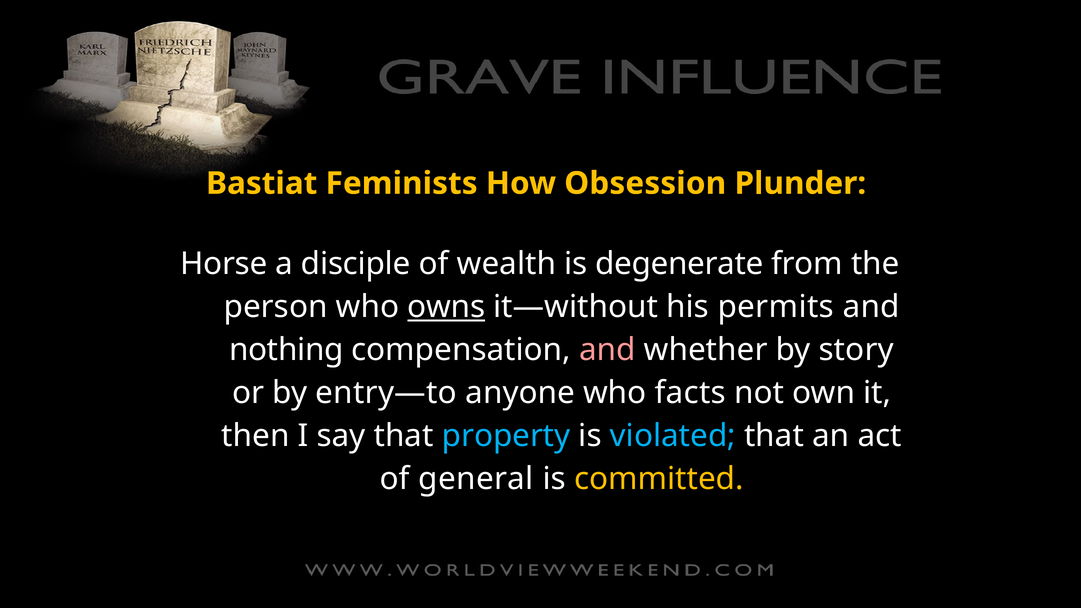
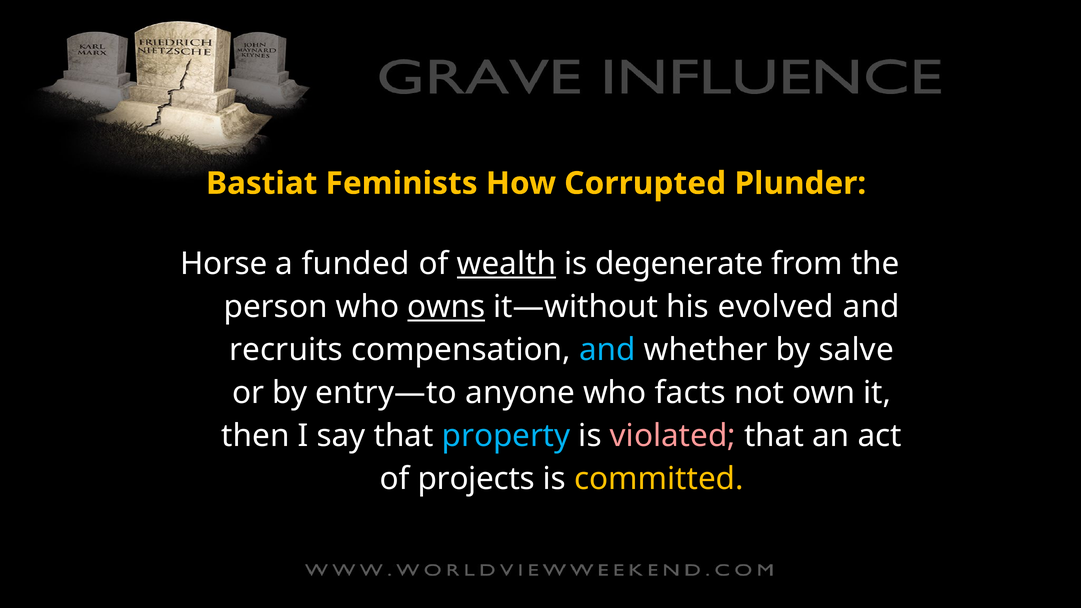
Obsession: Obsession -> Corrupted
disciple: disciple -> funded
wealth underline: none -> present
permits: permits -> evolved
nothing: nothing -> recruits
and at (607, 350) colour: pink -> light blue
story: story -> salve
violated colour: light blue -> pink
general: general -> projects
